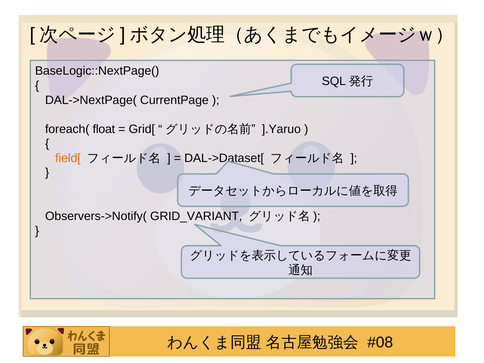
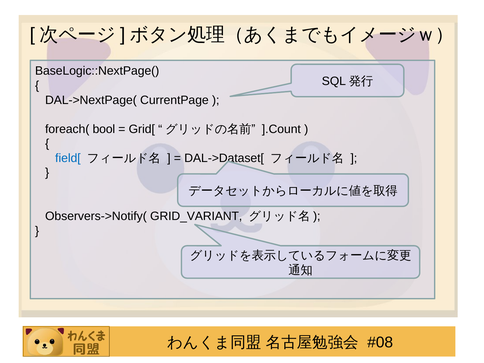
float: float -> bool
].Yaruo: ].Yaruo -> ].Count
field[ colour: orange -> blue
